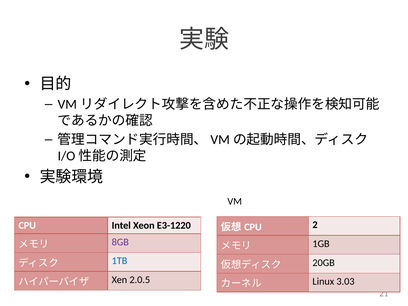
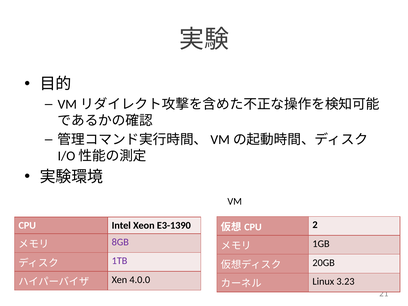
E3-1220: E3-1220 -> E3-1390
1TB colour: blue -> purple
2.0.5: 2.0.5 -> 4.0.0
3.03: 3.03 -> 3.23
